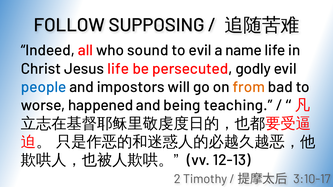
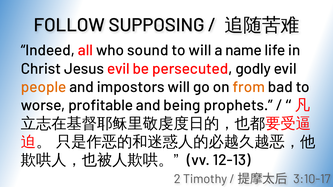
to evil: evil -> will
Jesus life: life -> evil
people colour: blue -> orange
happened: happened -> profitable
teaching: teaching -> prophets
